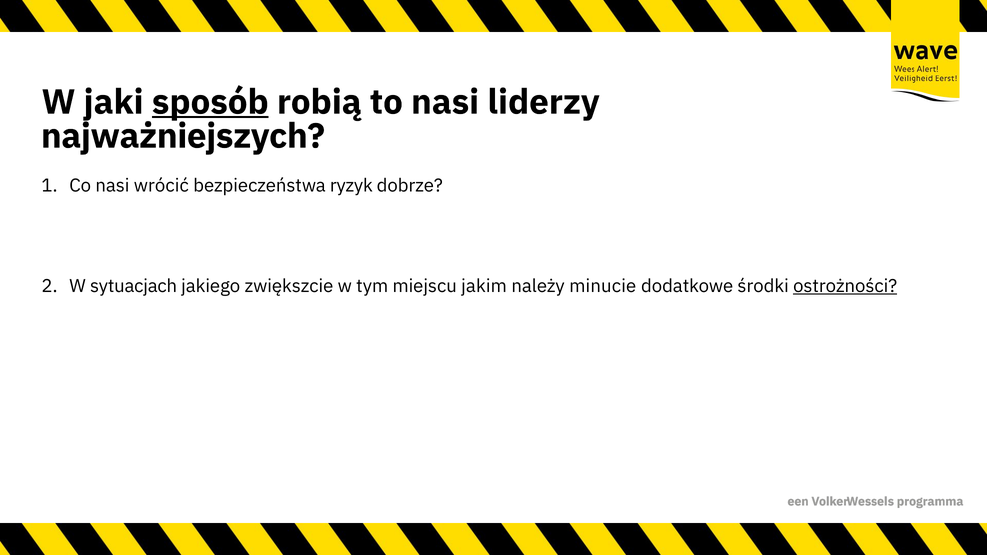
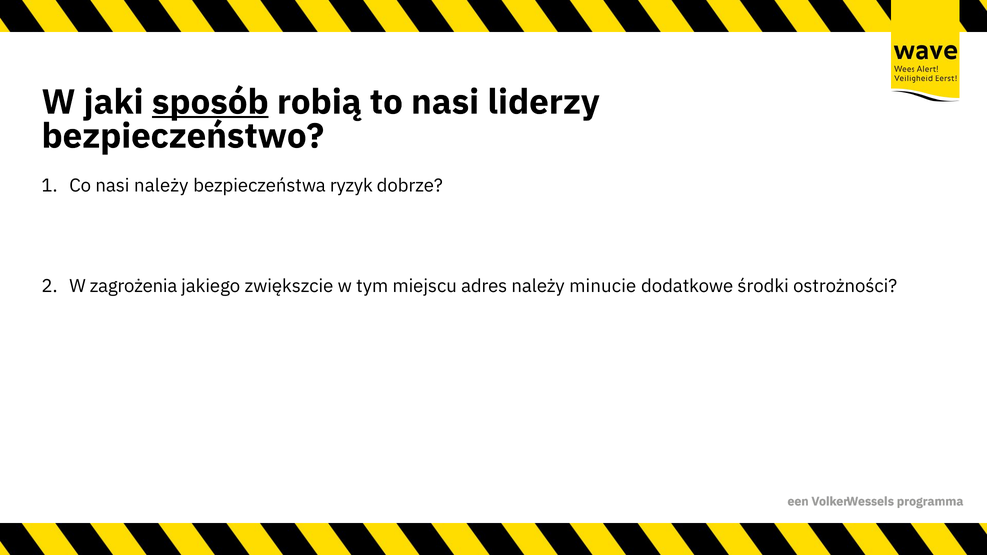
najważniejszych: najważniejszych -> bezpieczeństwo
nasi wrócić: wrócić -> należy
sytuacjach: sytuacjach -> zagrożenia
jakim: jakim -> adres
ostrożności underline: present -> none
